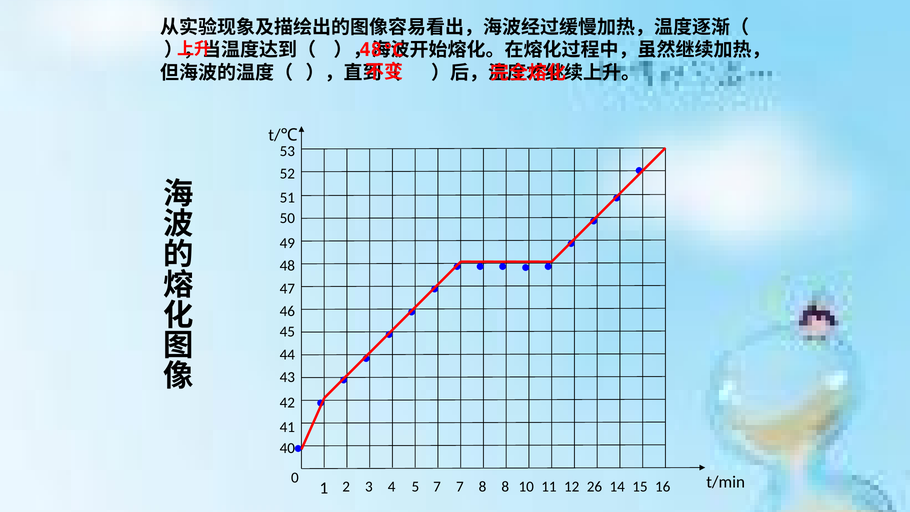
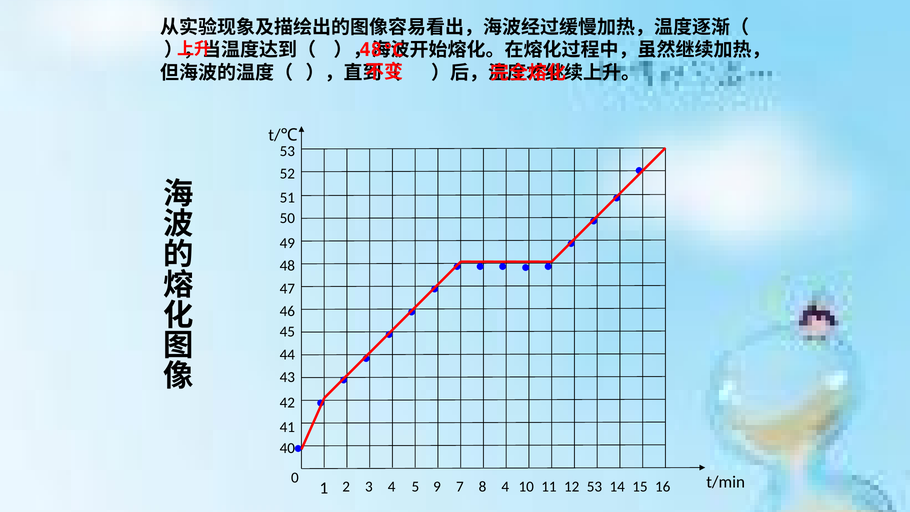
5 7: 7 -> 9
8 8: 8 -> 4
12 26: 26 -> 53
